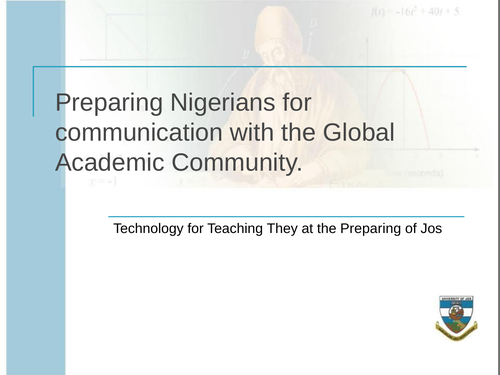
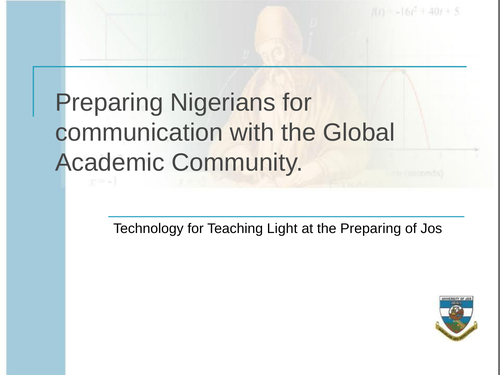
They: They -> Light
